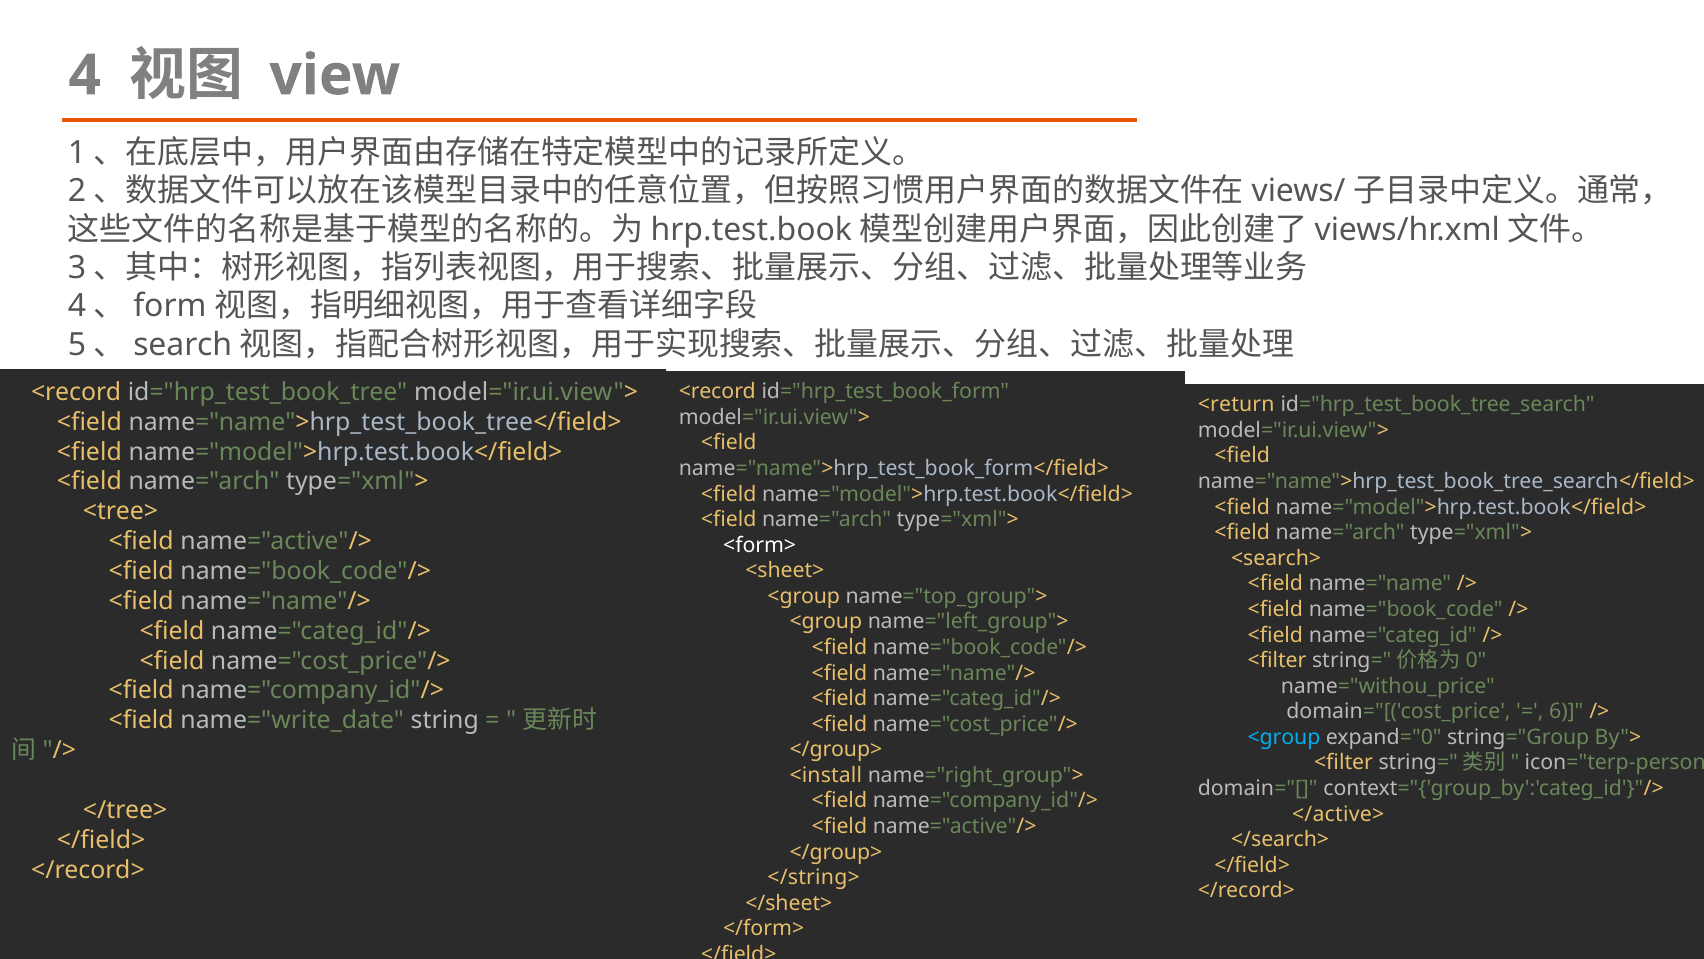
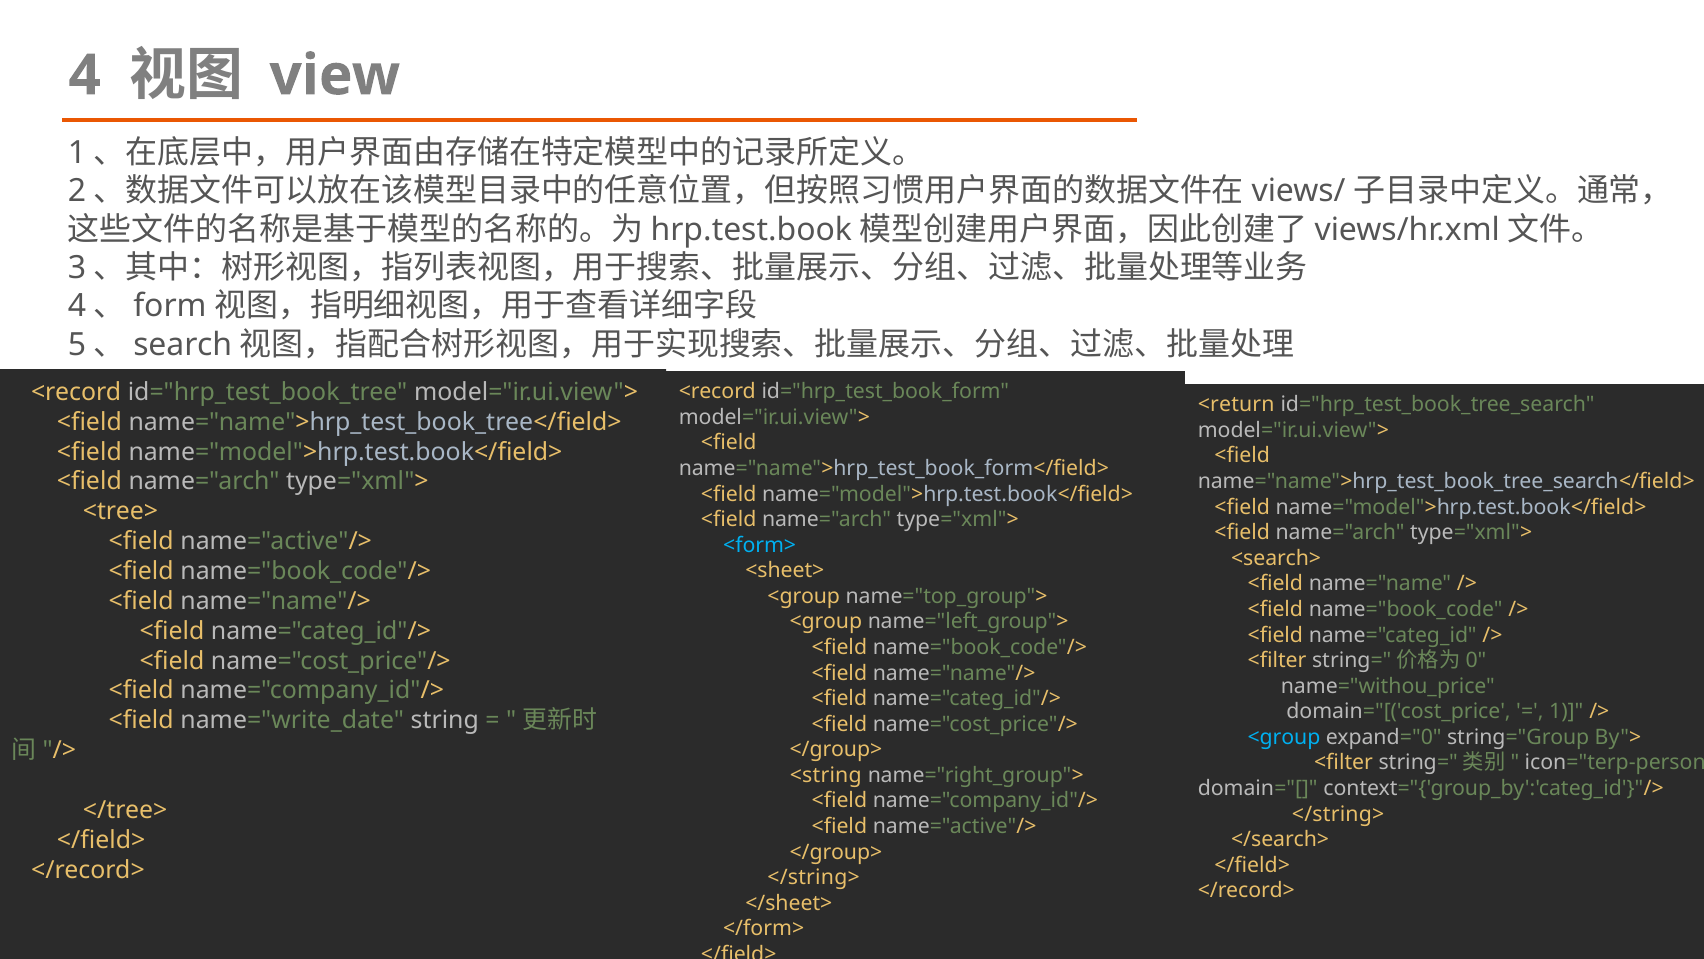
<form> colour: white -> light blue
6: 6 -> 1
<install: <install -> <string
</active> at (1338, 814): </active> -> </string>
